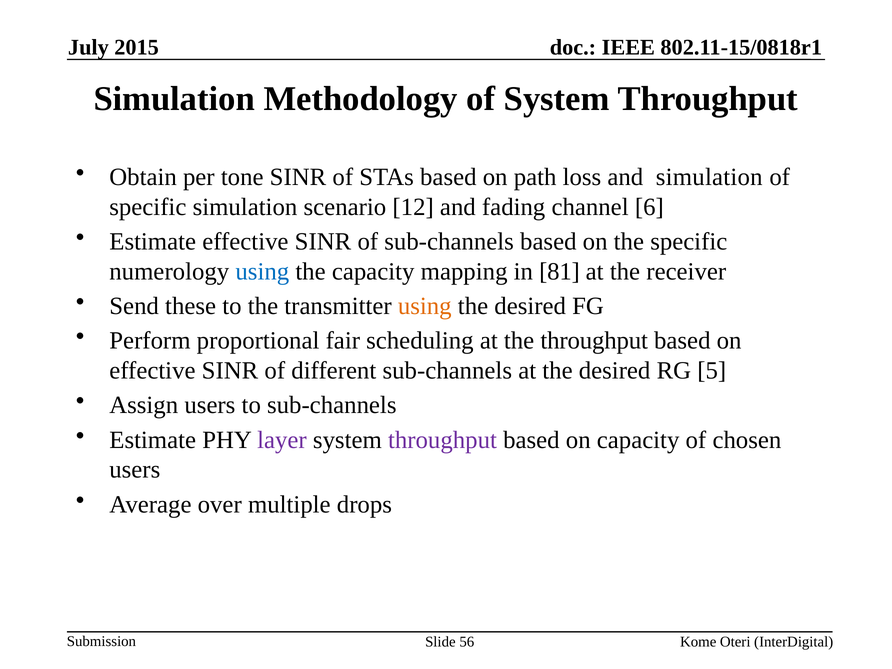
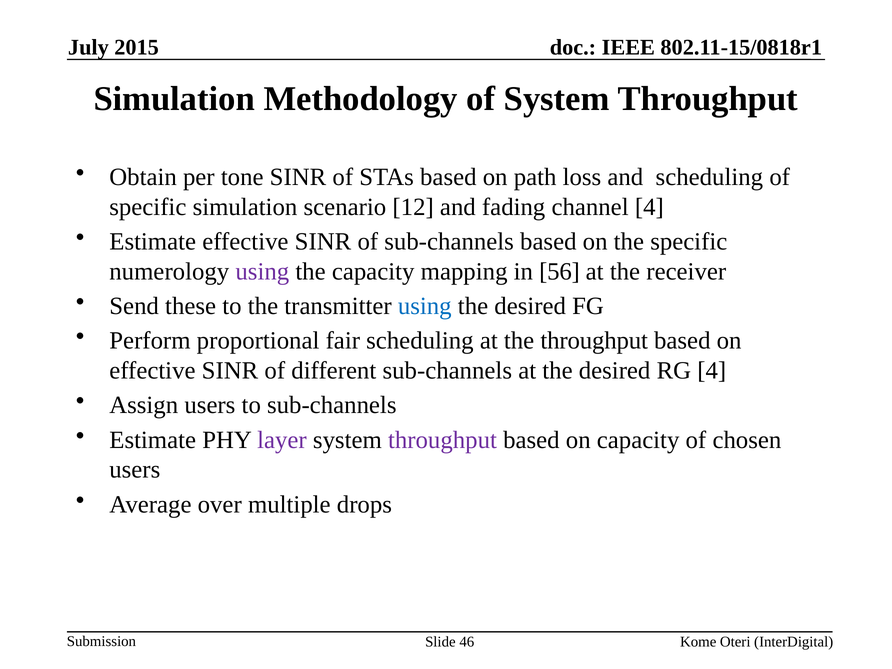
and simulation: simulation -> scheduling
channel 6: 6 -> 4
using at (262, 271) colour: blue -> purple
81: 81 -> 56
using at (425, 306) colour: orange -> blue
RG 5: 5 -> 4
56: 56 -> 46
